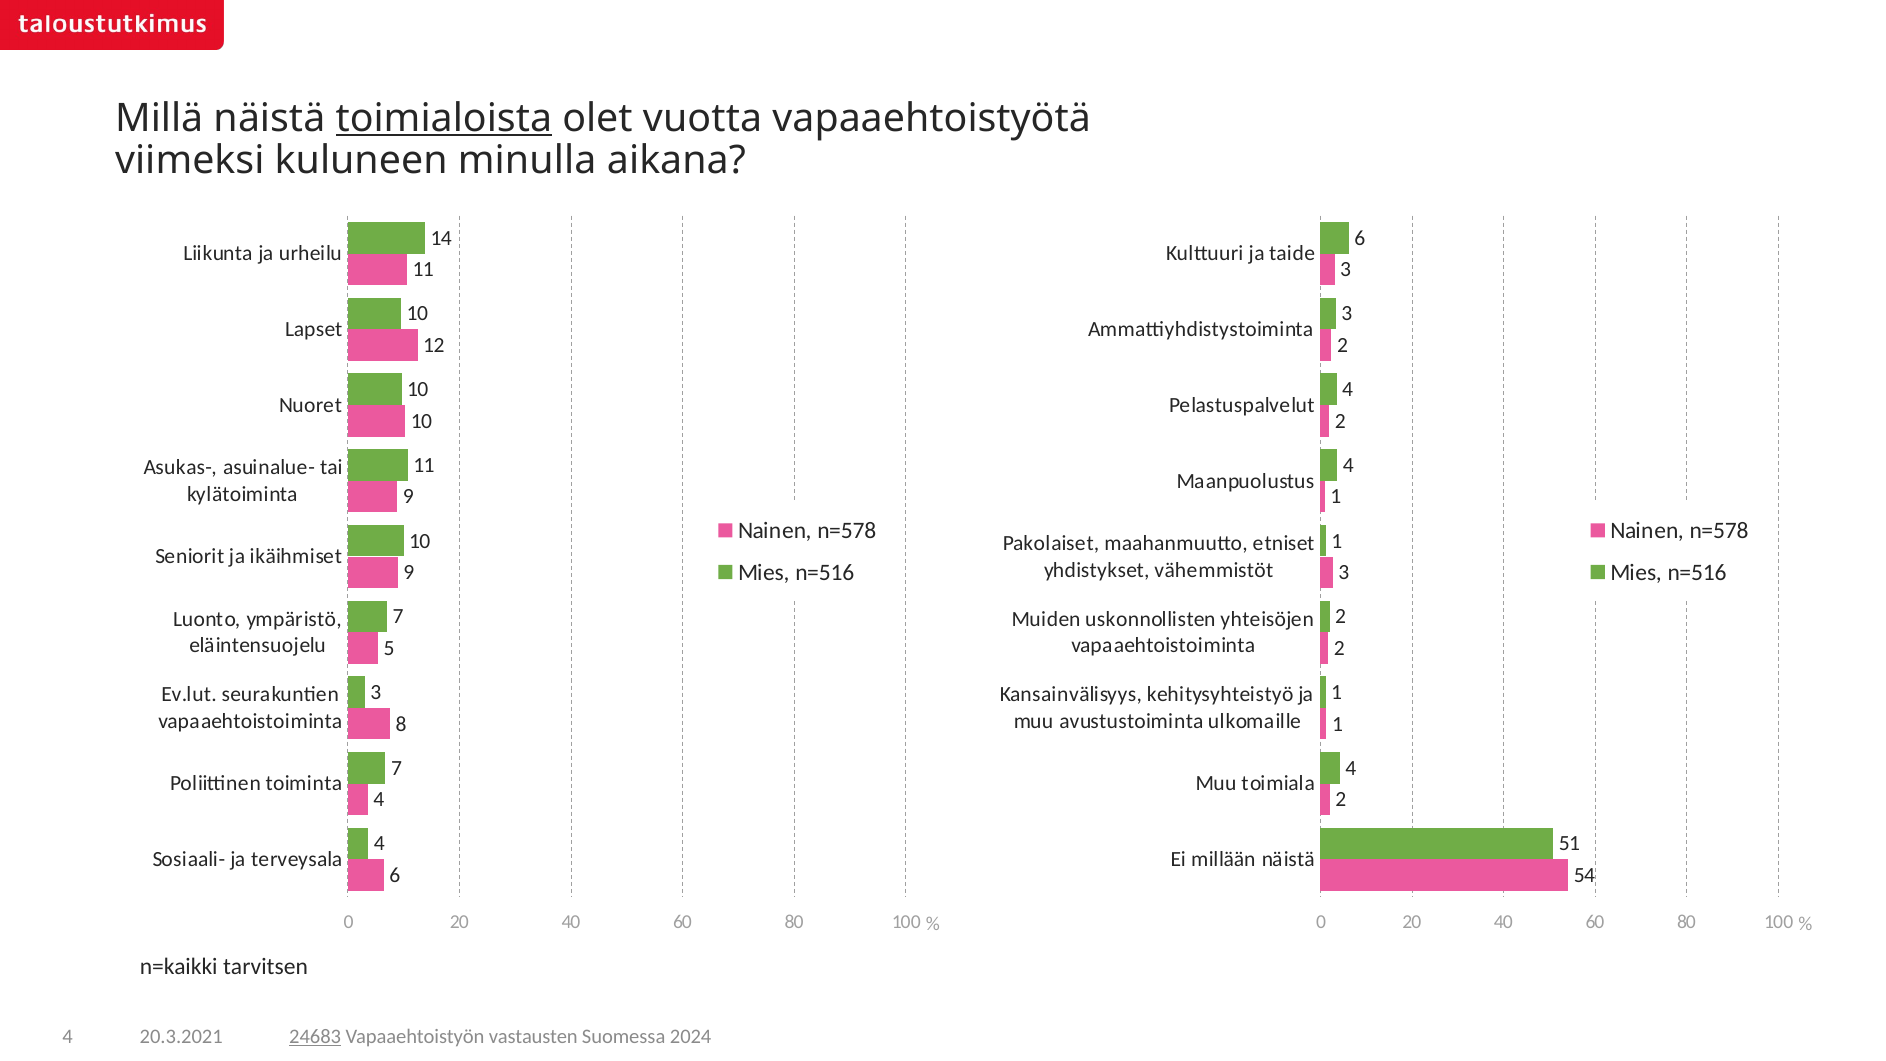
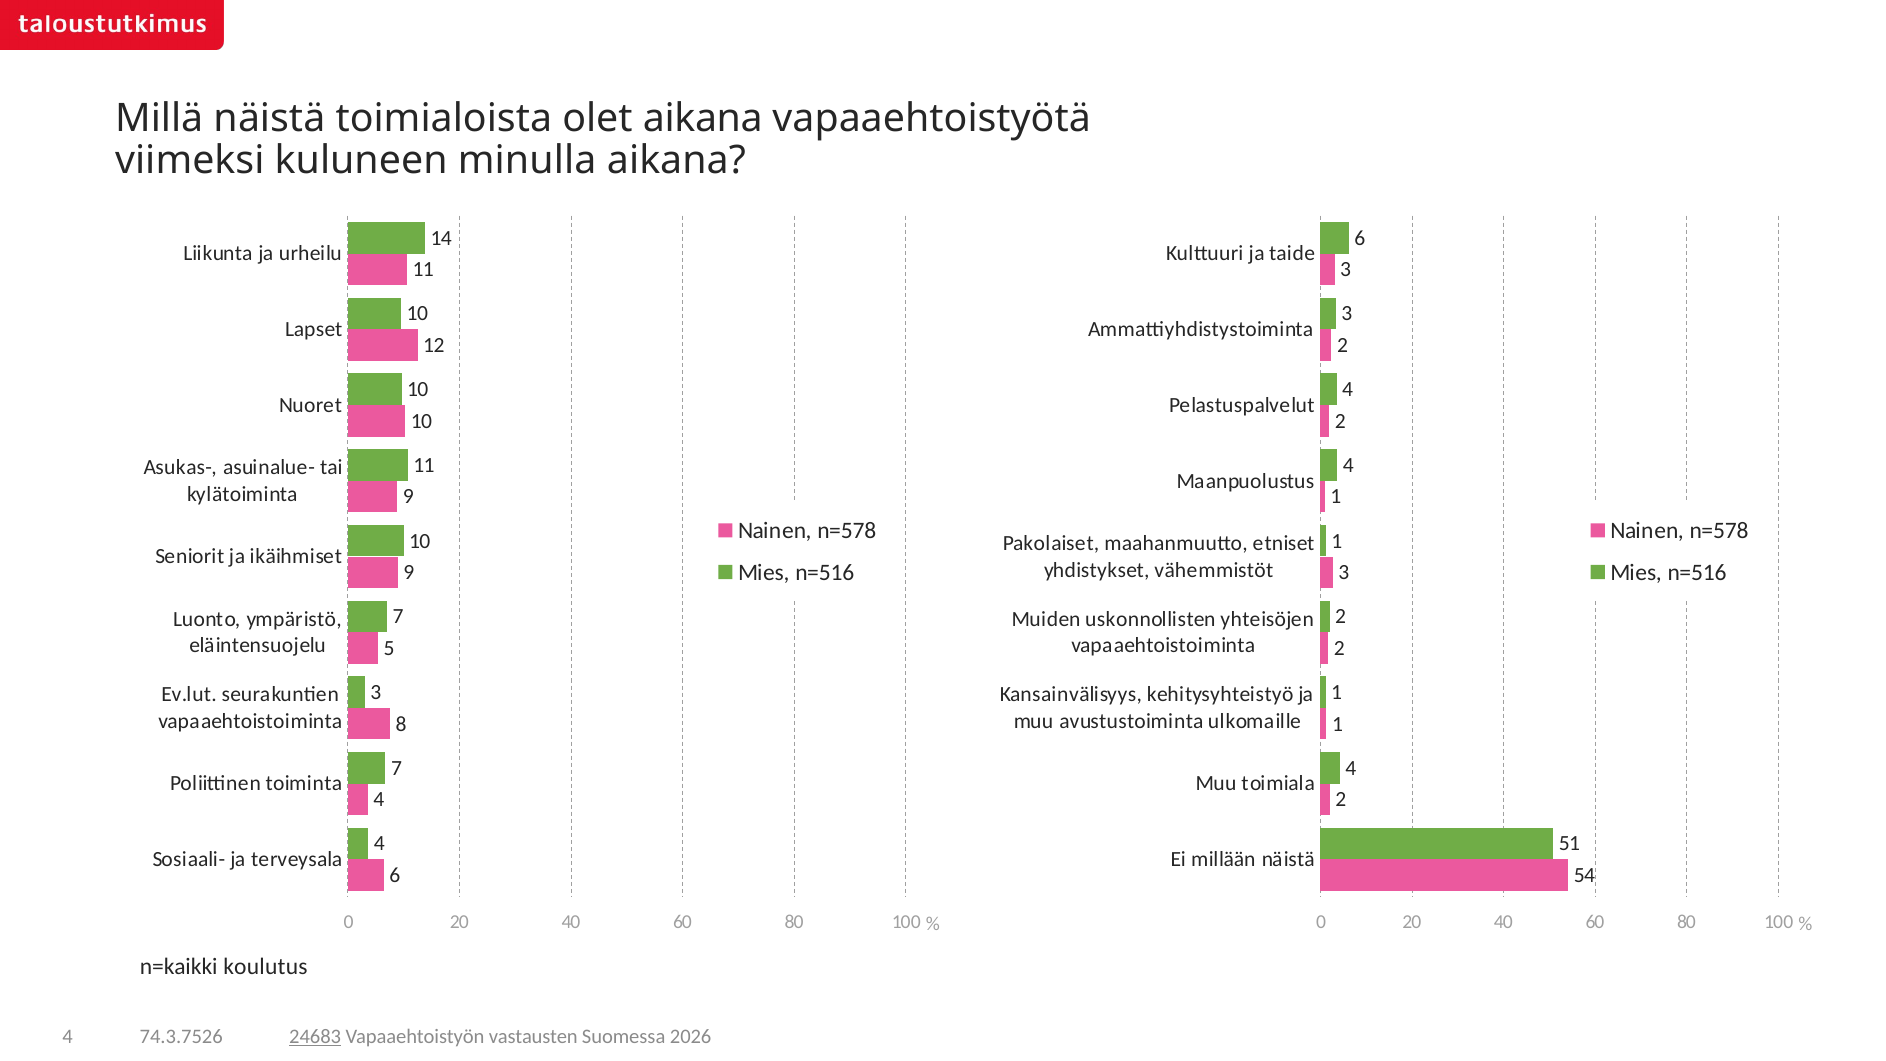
toimialoista underline: present -> none
olet vuotta: vuotta -> aikana
tarvitsen: tarvitsen -> koulutus
20.3.2021: 20.3.2021 -> 74.3.7526
2024: 2024 -> 2026
